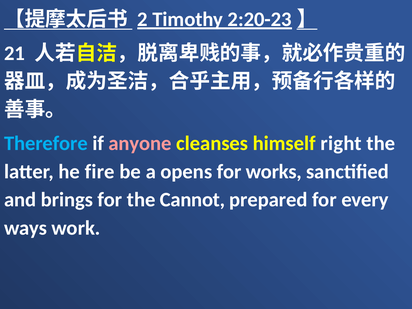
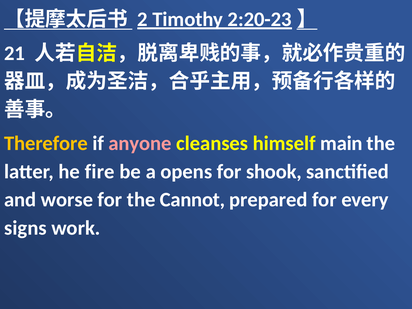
Therefore colour: light blue -> yellow
right: right -> main
works: works -> shook
brings: brings -> worse
ways: ways -> signs
